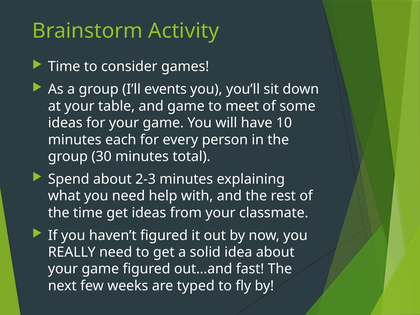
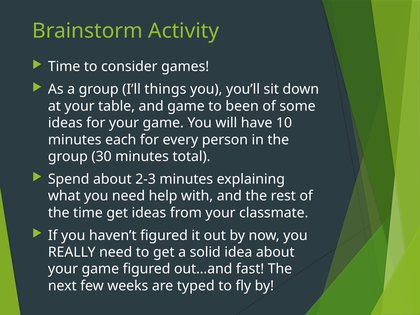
events: events -> things
meet: meet -> been
